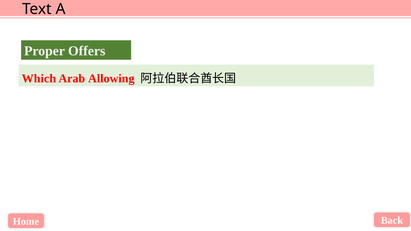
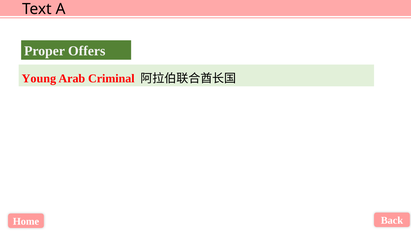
Which: Which -> Young
Allowing: Allowing -> Criminal
